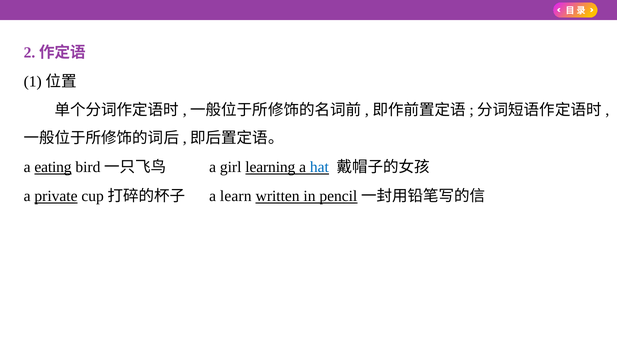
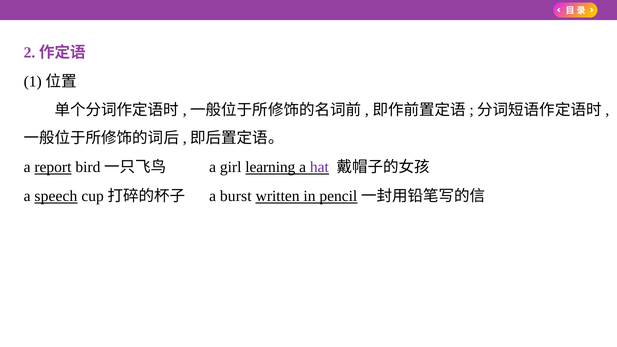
eating: eating -> report
hat colour: blue -> purple
private: private -> speech
learn: learn -> burst
